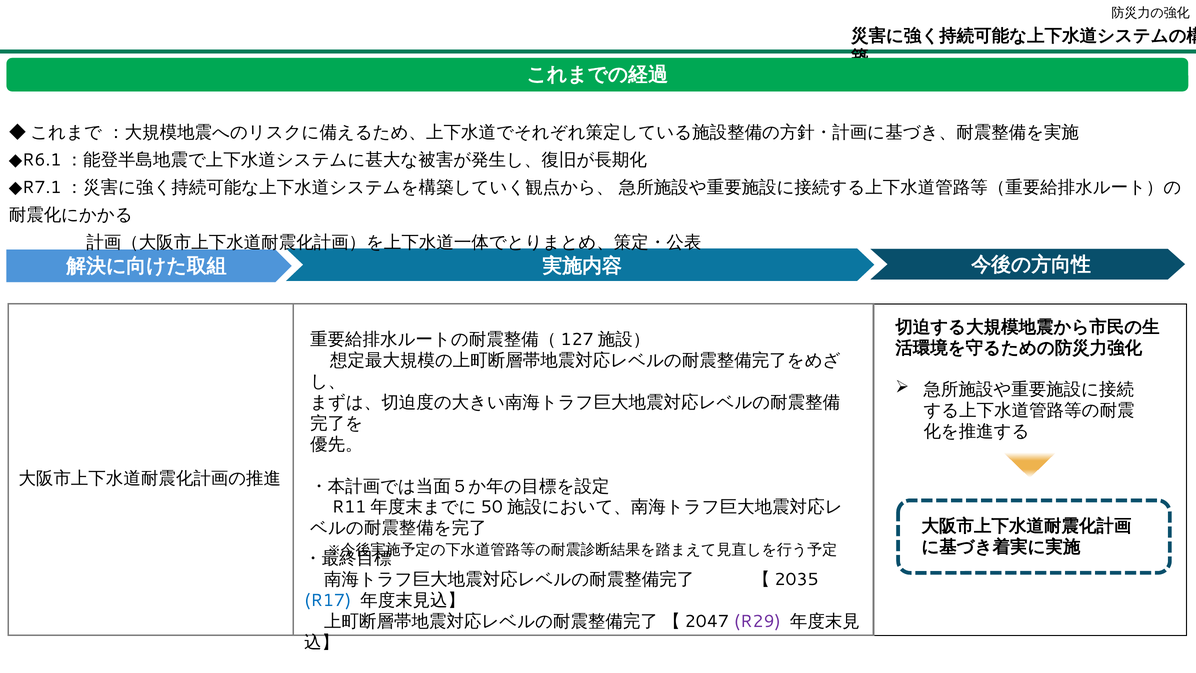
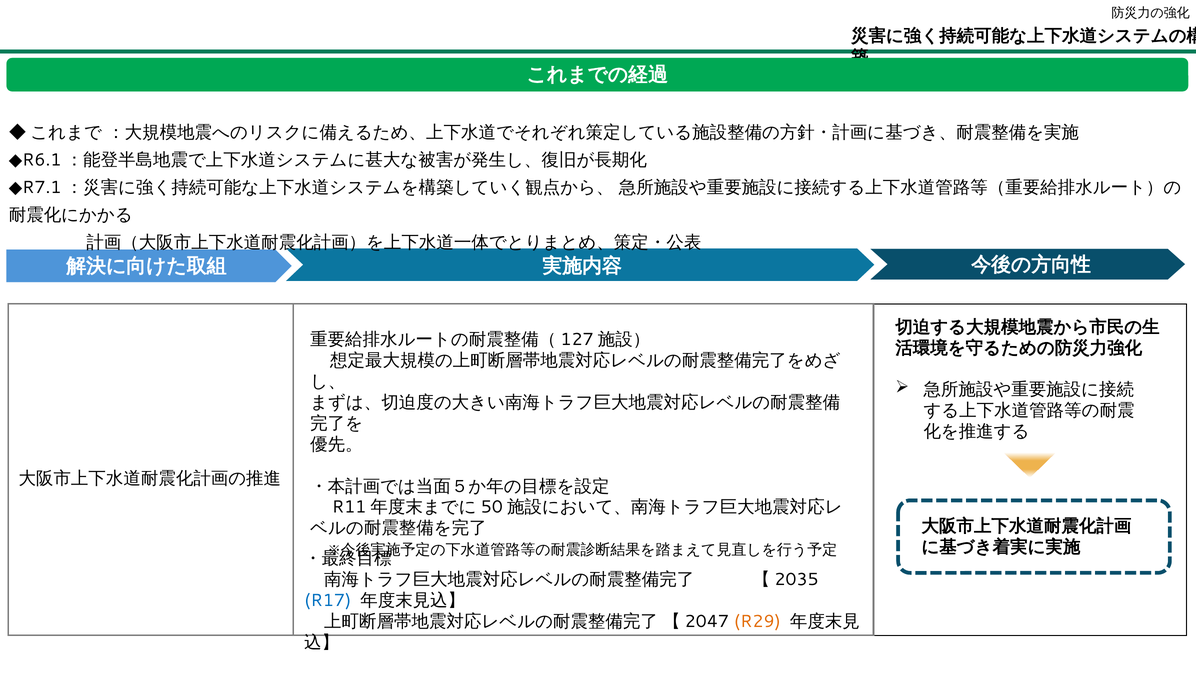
R29 colour: purple -> orange
